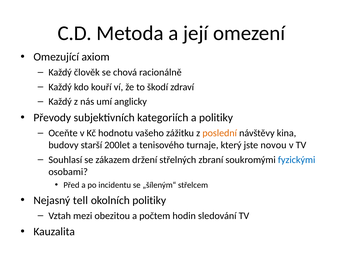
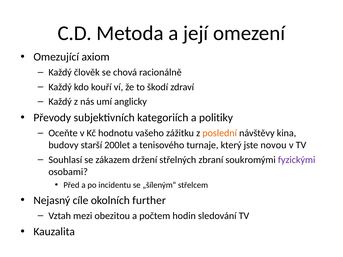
fyzickými colour: blue -> purple
tell: tell -> cíle
okolních politiky: politiky -> further
